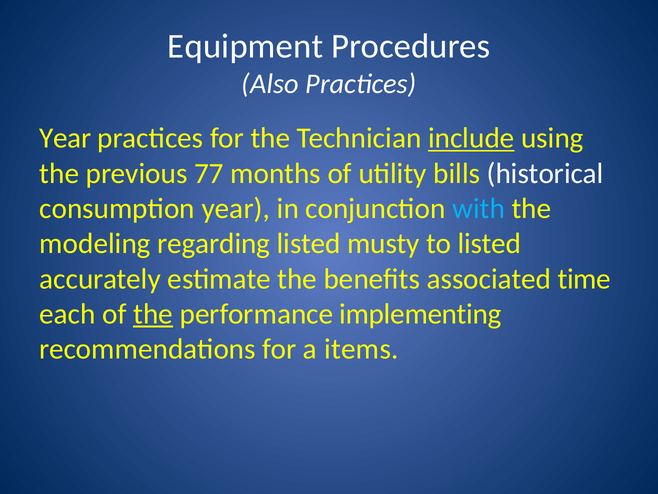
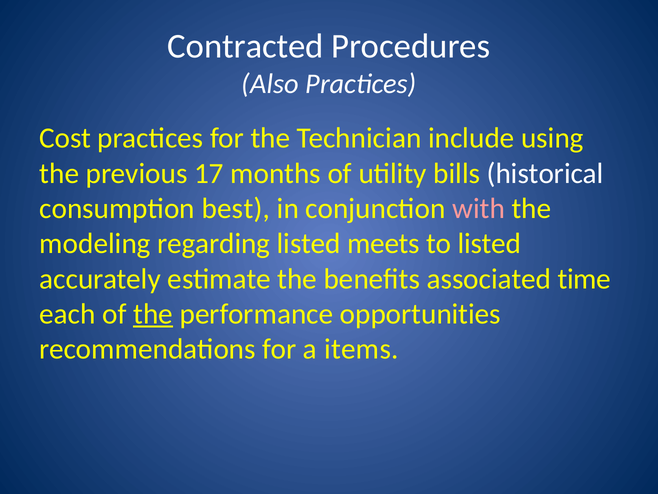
Equipment: Equipment -> Contracted
Year at (65, 138): Year -> Cost
include underline: present -> none
77: 77 -> 17
consumption year: year -> best
with colour: light blue -> pink
musty: musty -> meets
implementing: implementing -> opportunities
